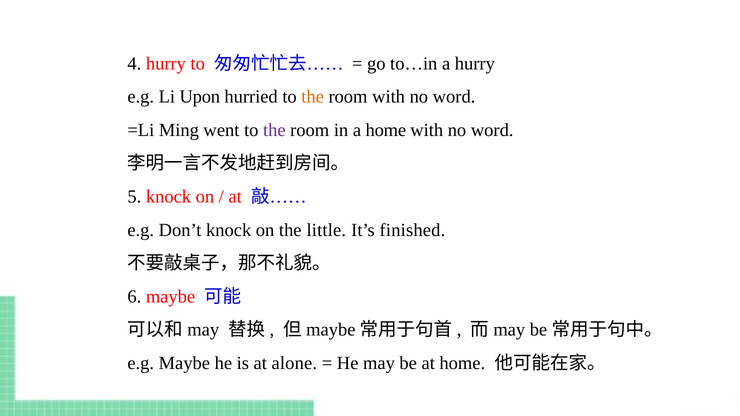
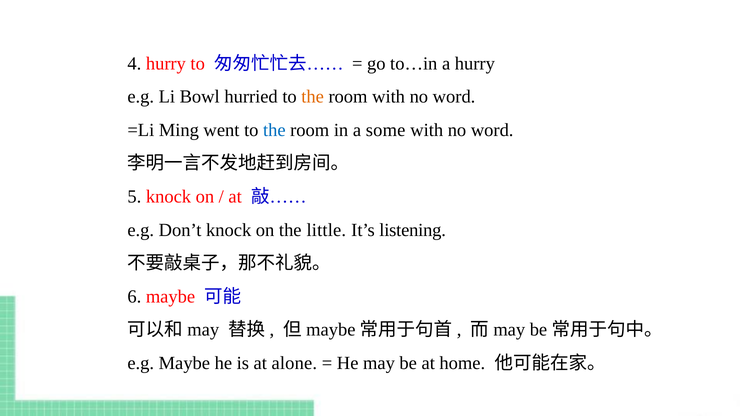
Upon: Upon -> Bowl
the at (274, 130) colour: purple -> blue
a home: home -> some
finished: finished -> listening
